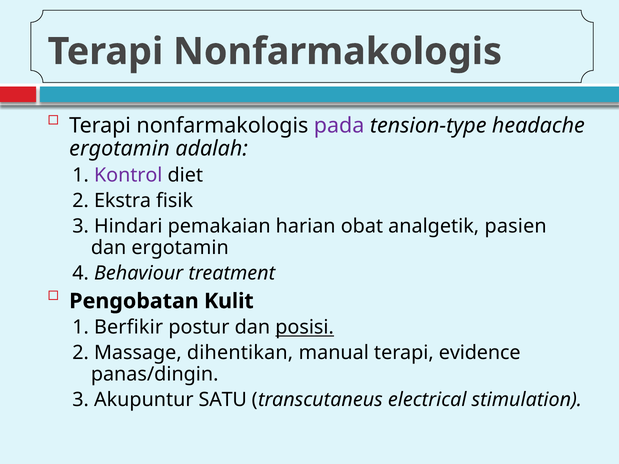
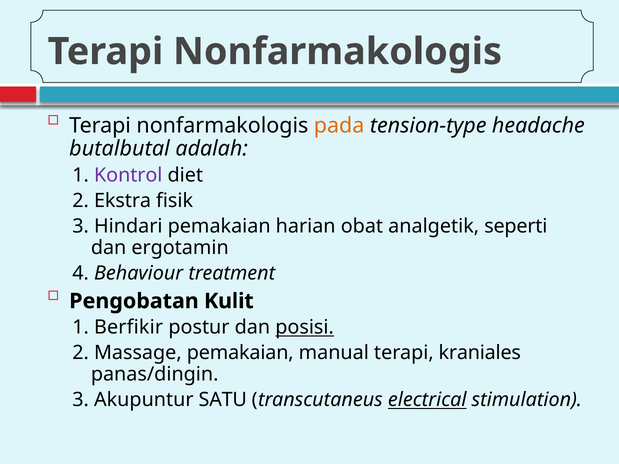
pada colour: purple -> orange
ergotamin at (120, 149): ergotamin -> butalbutal
pasien: pasien -> seperti
Massage dihentikan: dihentikan -> pemakaian
evidence: evidence -> kraniales
electrical underline: none -> present
